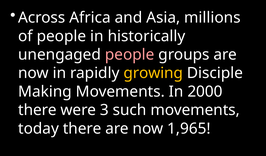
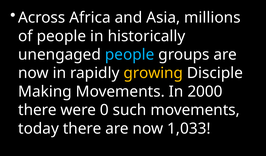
people at (130, 55) colour: pink -> light blue
3: 3 -> 0
1,965: 1,965 -> 1,033
